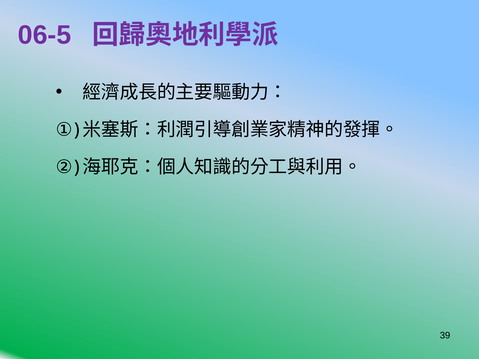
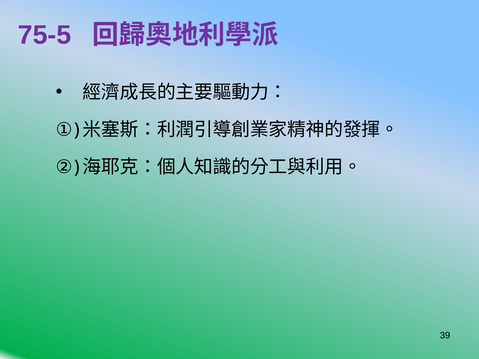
06-5: 06-5 -> 75-5
